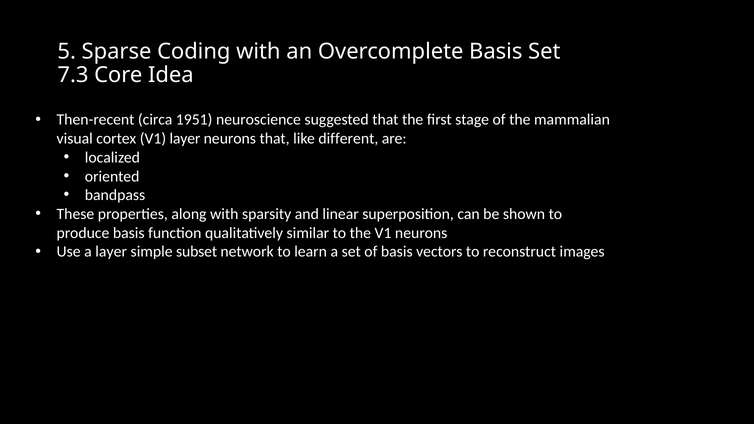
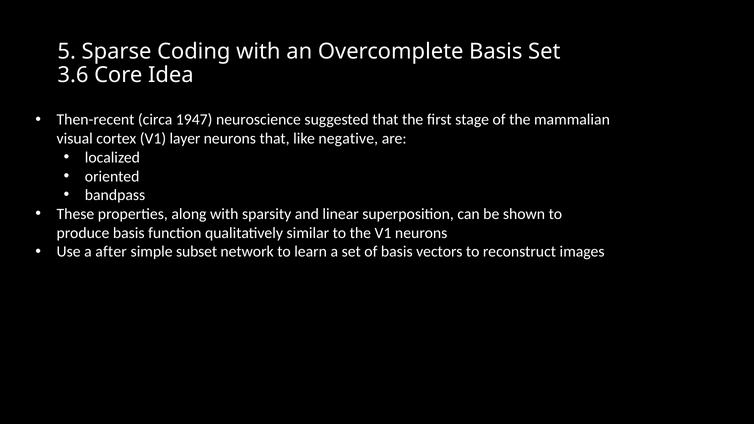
7.3: 7.3 -> 3.6
1951: 1951 -> 1947
different: different -> negative
a layer: layer -> after
